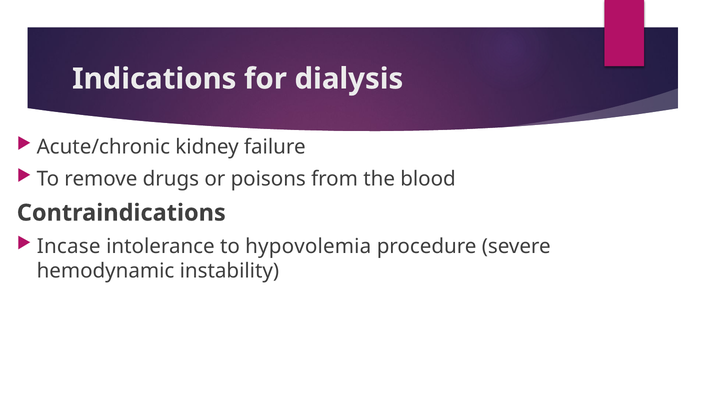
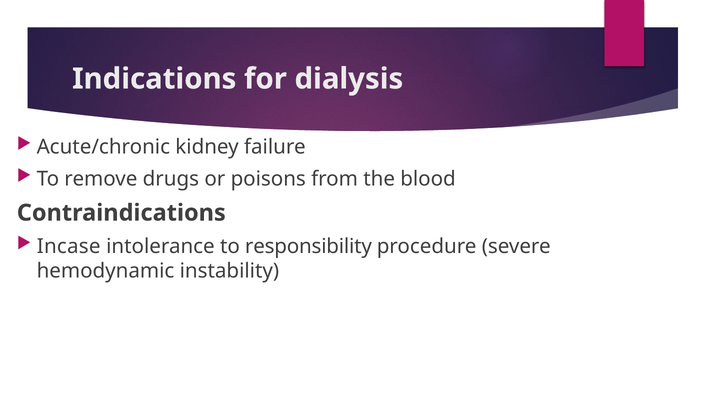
hypovolemia: hypovolemia -> responsibility
